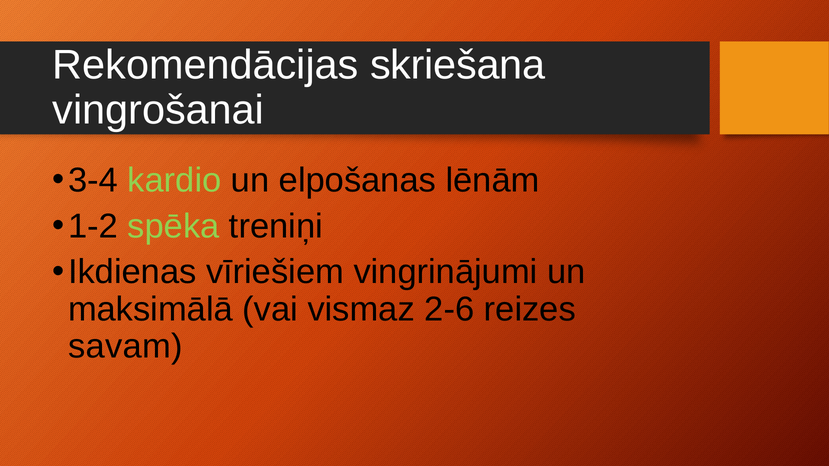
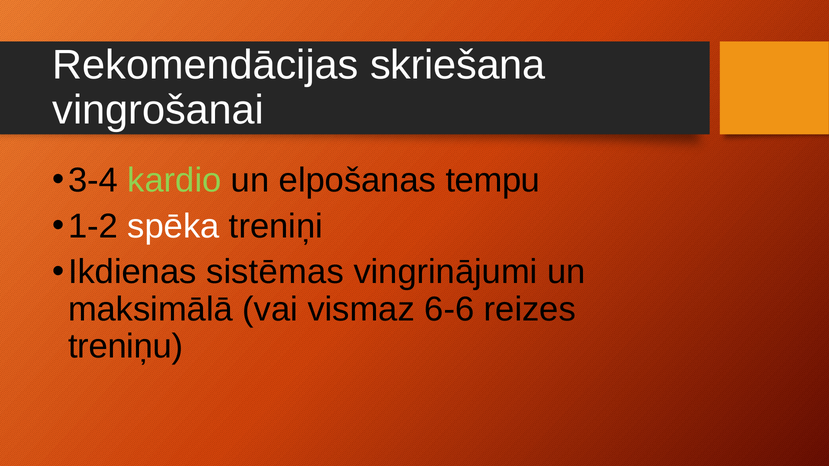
lēnām: lēnām -> tempu
spēka colour: light green -> white
vīriešiem: vīriešiem -> sistēmas
2-6: 2-6 -> 6-6
savam: savam -> treniņu
